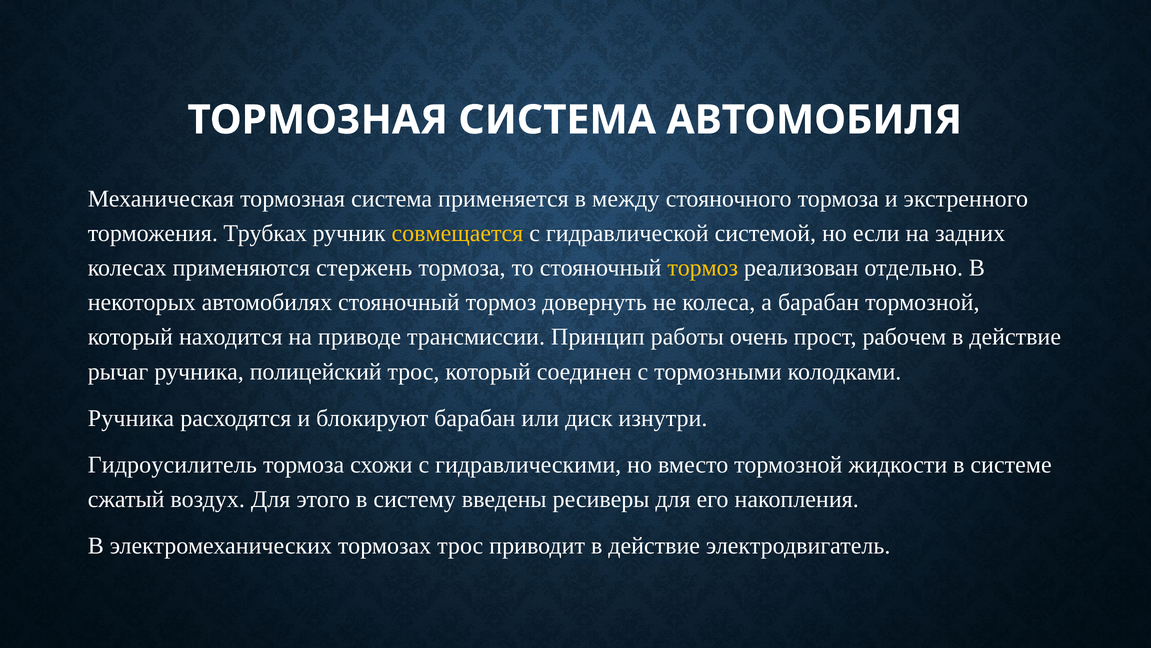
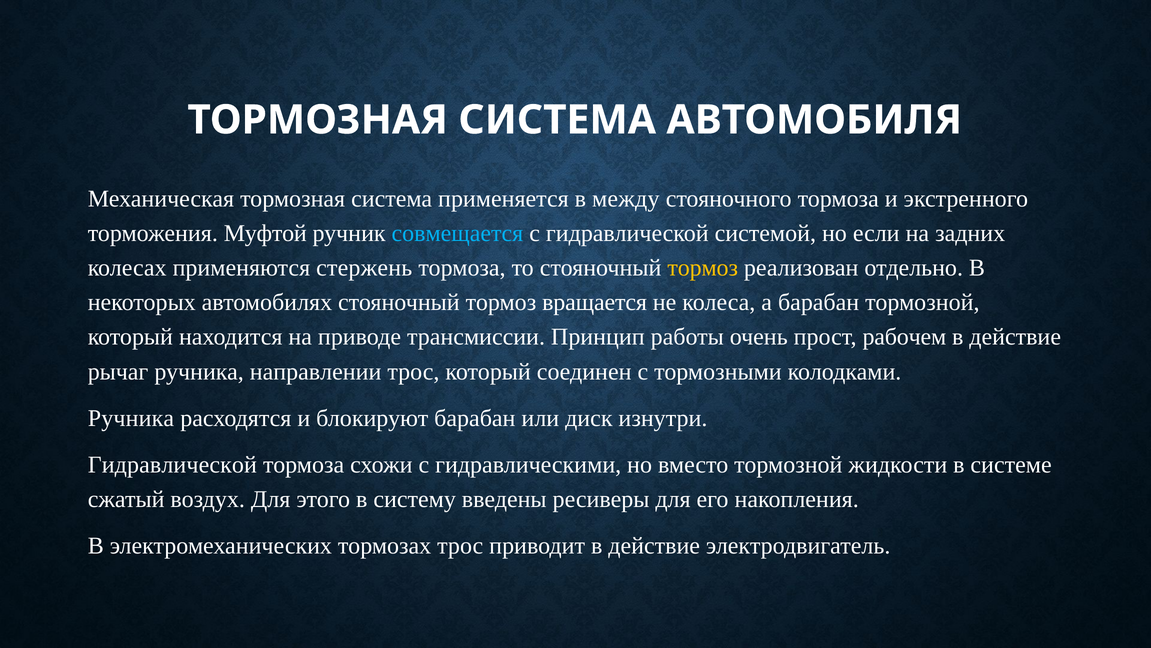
Трубках: Трубках -> Муфтой
совмещается colour: yellow -> light blue
довернуть: довернуть -> вращается
полицейский: полицейский -> направлении
Гидроусилитель at (172, 464): Гидроусилитель -> Гидравлической
